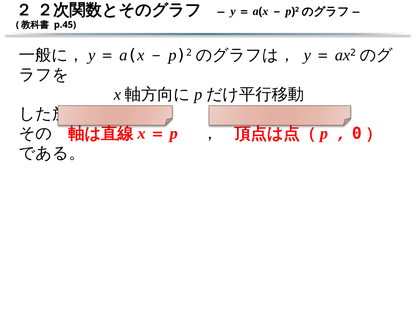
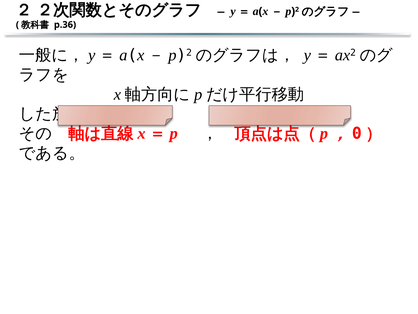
p.45: p.45 -> p.36
